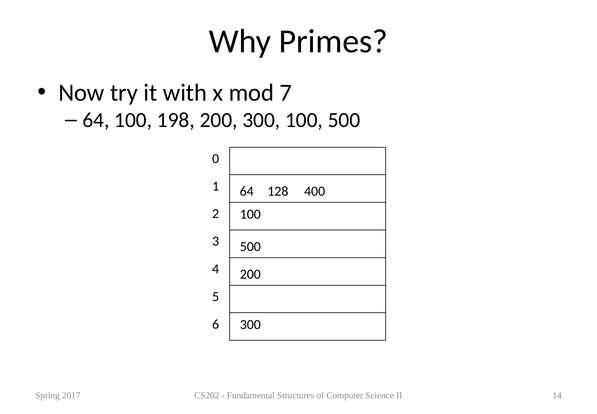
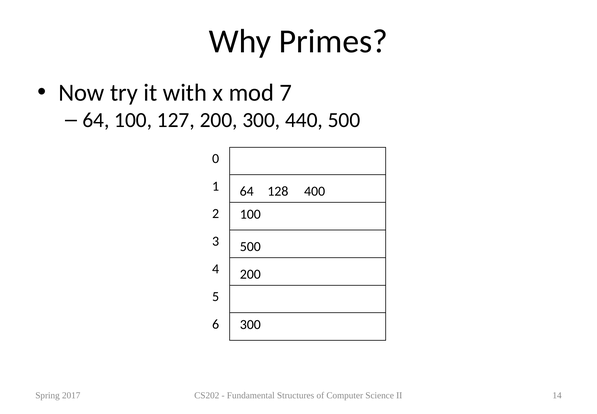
198: 198 -> 127
300 100: 100 -> 440
